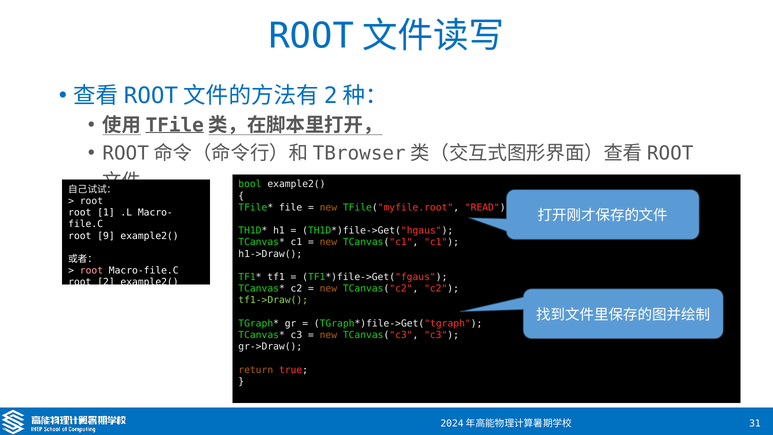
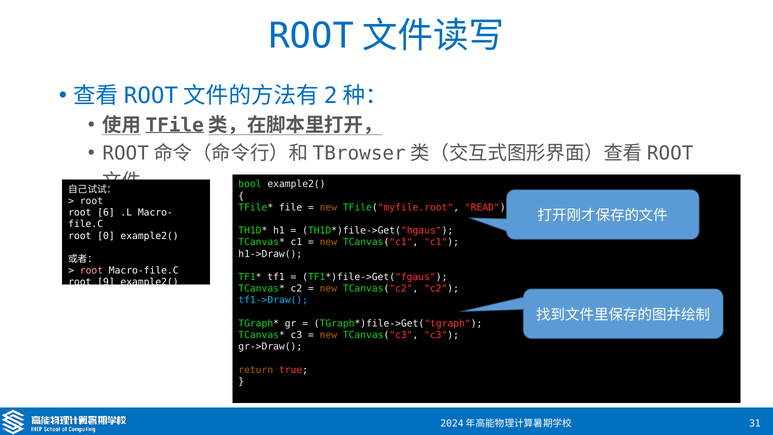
1: 1 -> 6
9: 9 -> 0
2: 2 -> 9
tf1->Draw( colour: light green -> light blue
